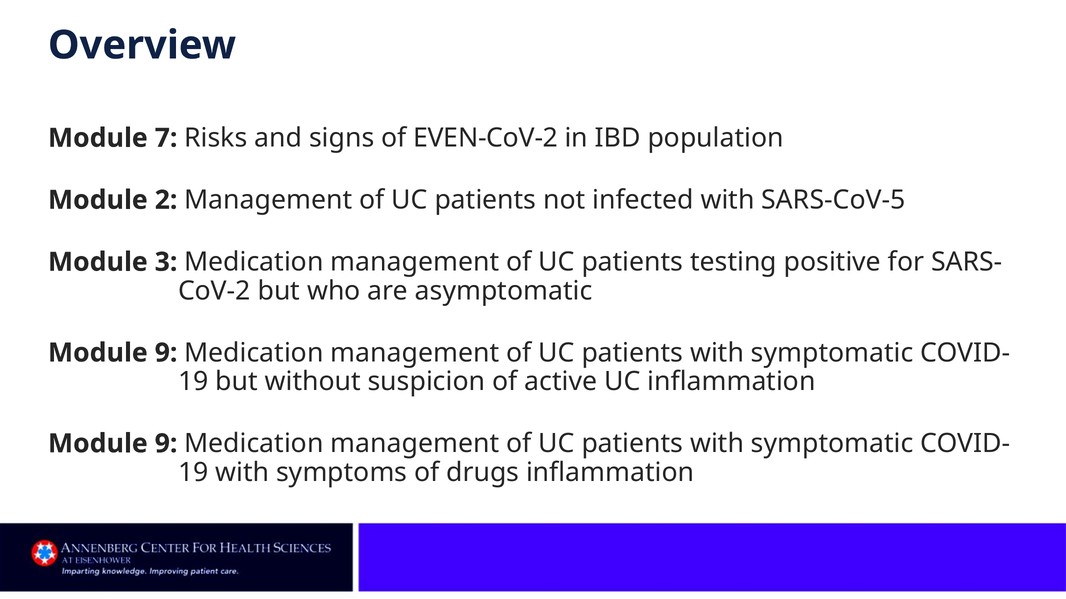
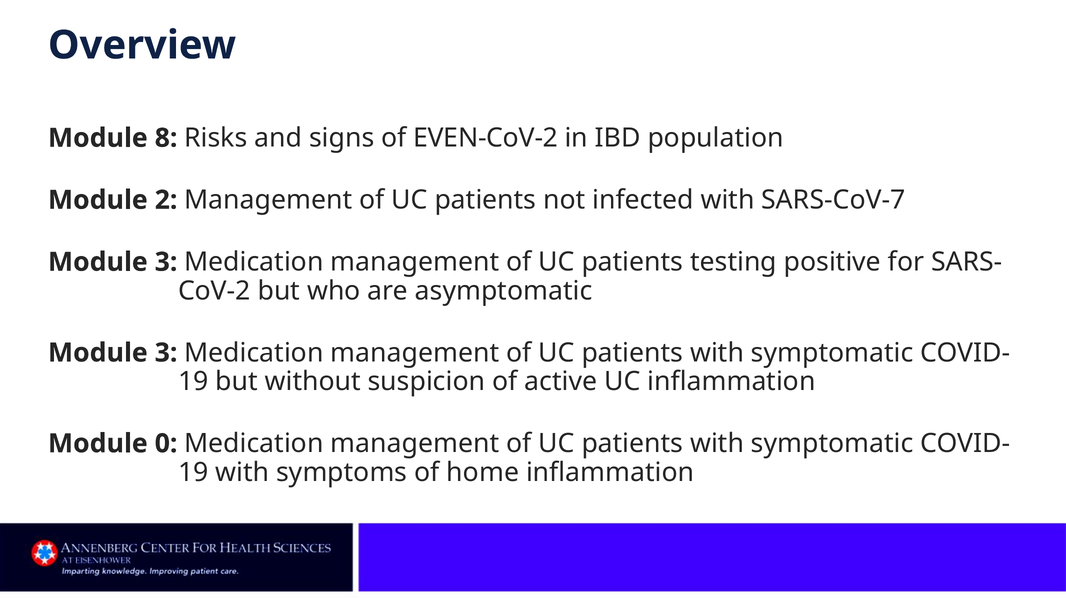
7: 7 -> 8
SARS-CoV-5: SARS-CoV-5 -> SARS-CoV-7
9 at (166, 353): 9 -> 3
9 at (166, 444): 9 -> 0
drugs: drugs -> home
